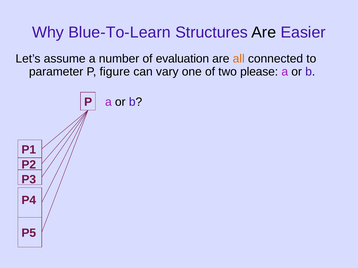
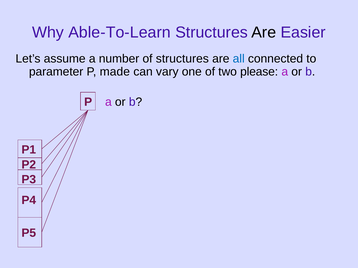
Blue-To-Learn: Blue-To-Learn -> Able-To-Learn
of evaluation: evaluation -> structures
all colour: orange -> blue
figure: figure -> made
